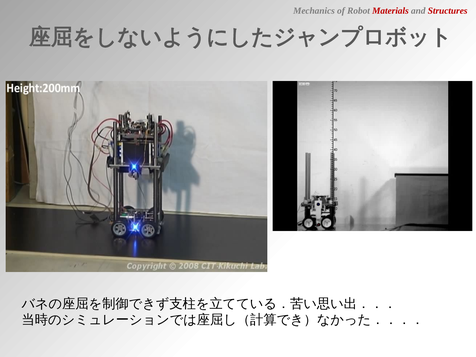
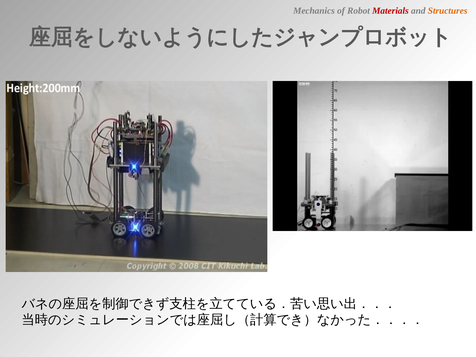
Structures colour: red -> orange
